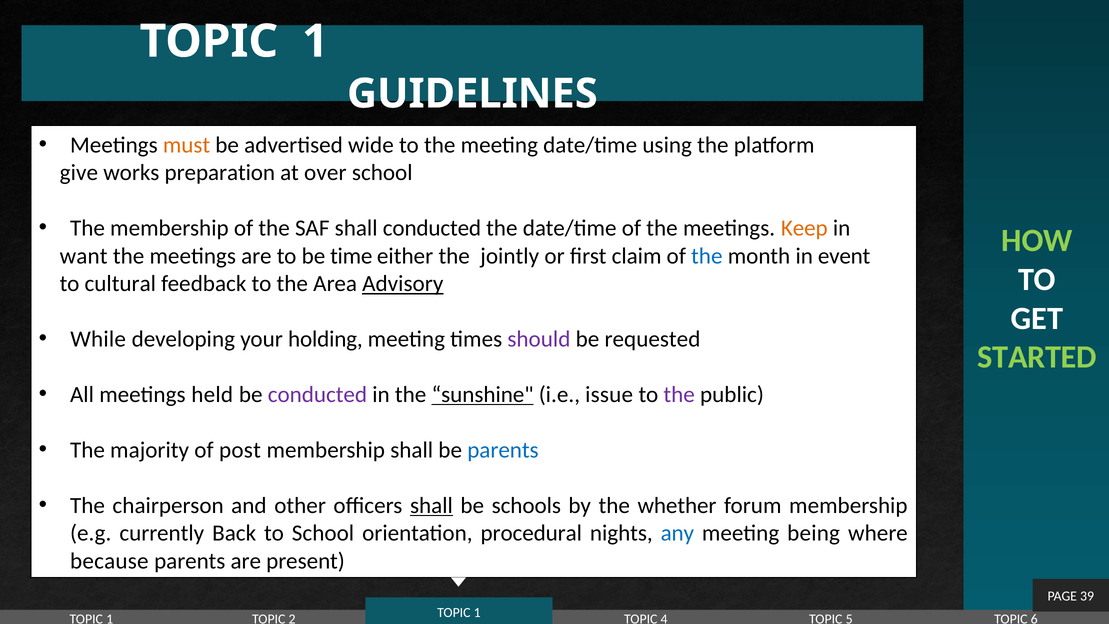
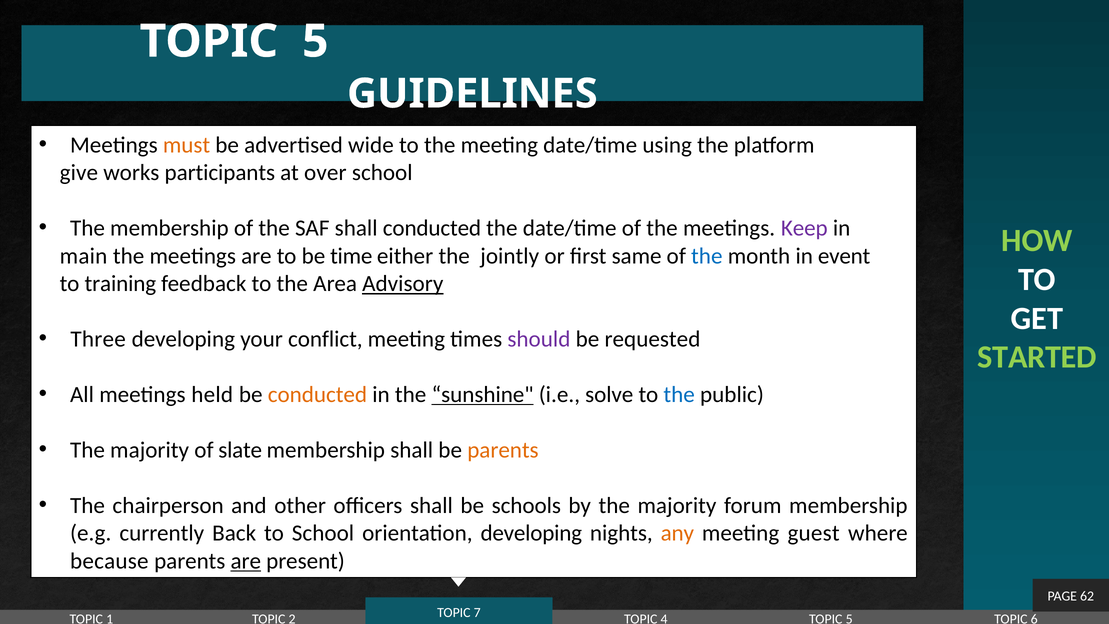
1 at (315, 41): 1 -> 5
preparation: preparation -> participants
Keep colour: orange -> purple
want: want -> main
claim: claim -> same
cultural: cultural -> training
While: While -> Three
holding: holding -> conflict
conducted at (317, 394) colour: purple -> orange
issue: issue -> solve
the at (679, 394) colour: purple -> blue
post: post -> slate
parents at (503, 450) colour: blue -> orange
shall at (431, 505) underline: present -> none
by the whether: whether -> majority
orientation procedural: procedural -> developing
any colour: blue -> orange
being: being -> guest
are at (246, 561) underline: none -> present
39: 39 -> 62
1 at (477, 613): 1 -> 7
